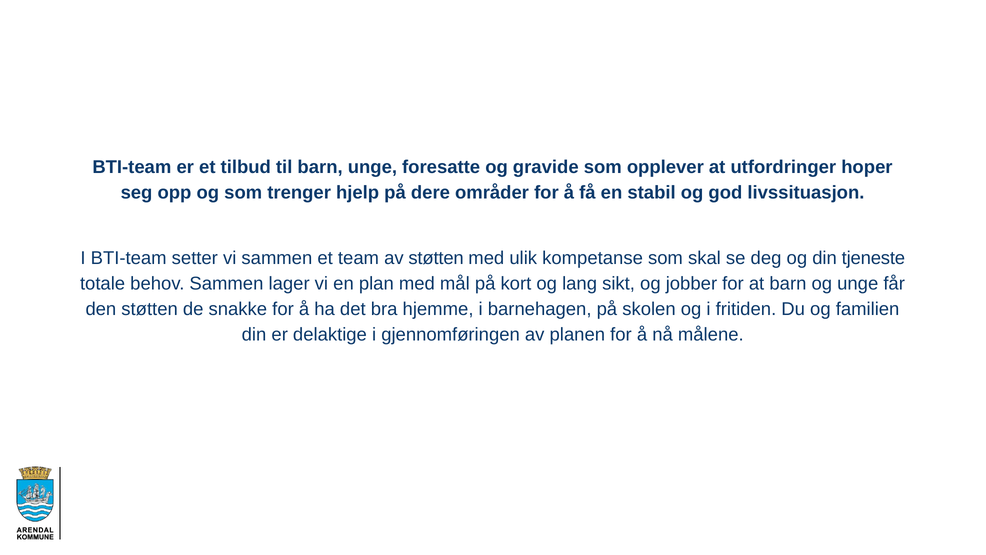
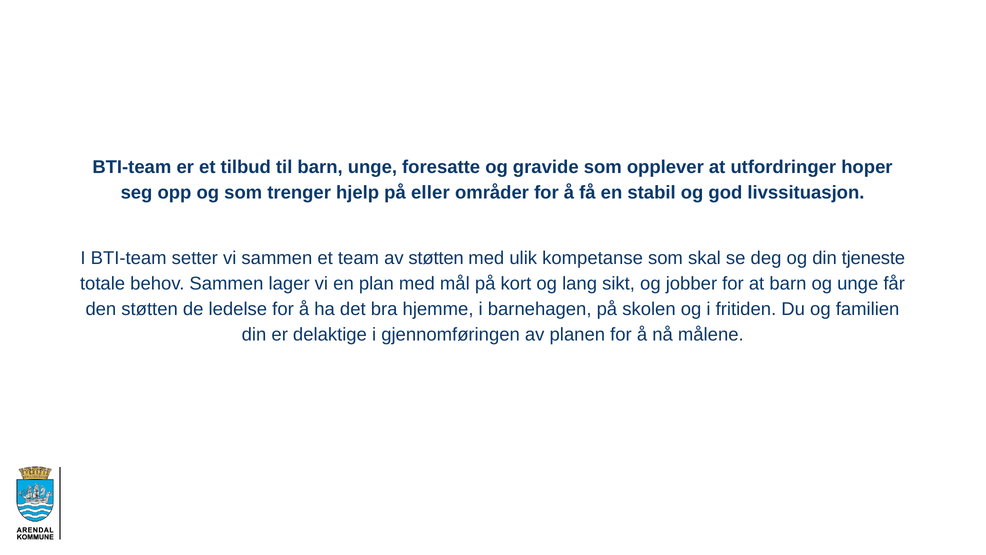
dere: dere -> eller
snakke: snakke -> ledelse
